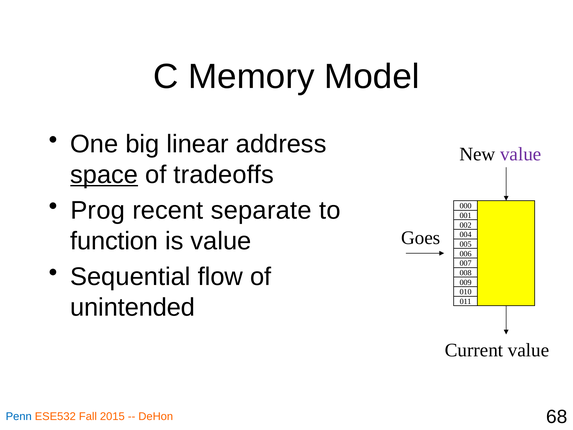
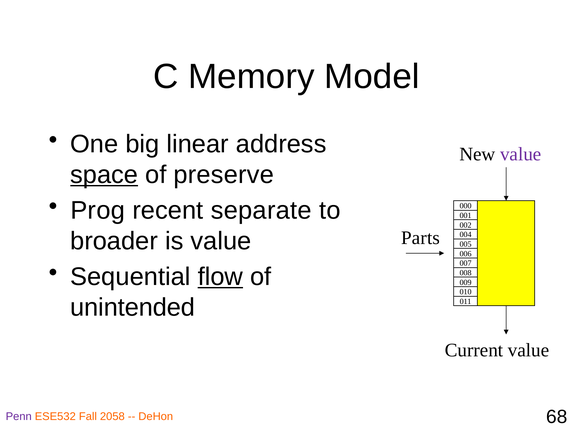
tradeoffs: tradeoffs -> preserve
Goes: Goes -> Parts
function: function -> broader
flow underline: none -> present
Penn colour: blue -> purple
2015: 2015 -> 2058
